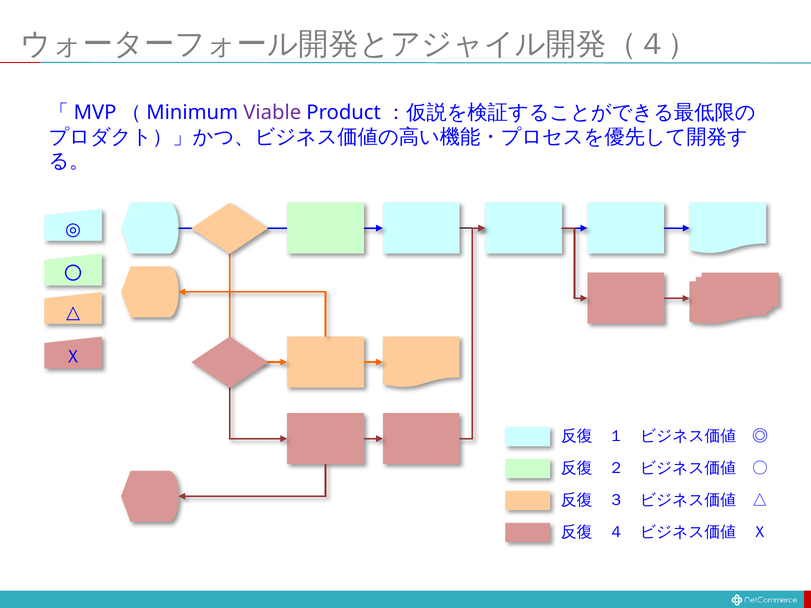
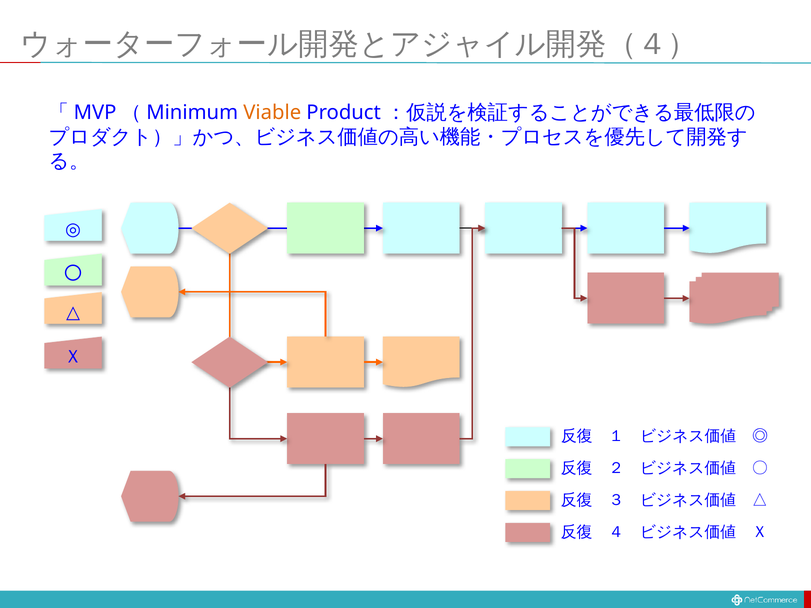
Viable colour: purple -> orange
